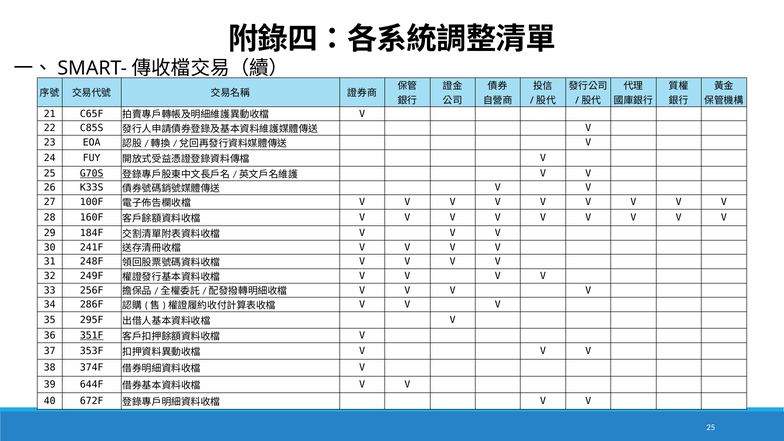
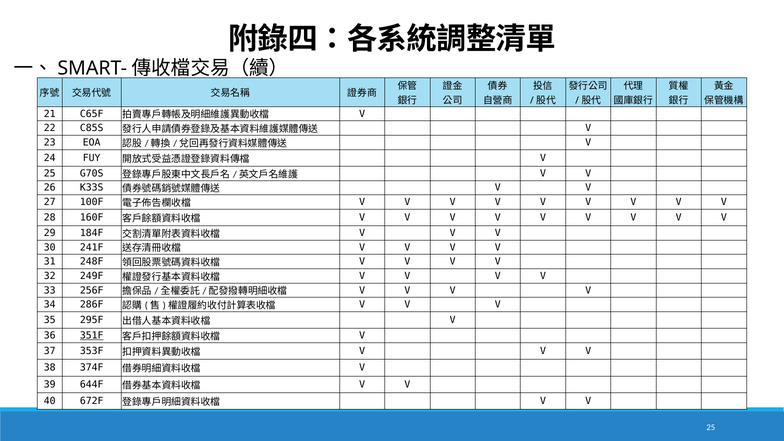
G70S underline: present -> none
